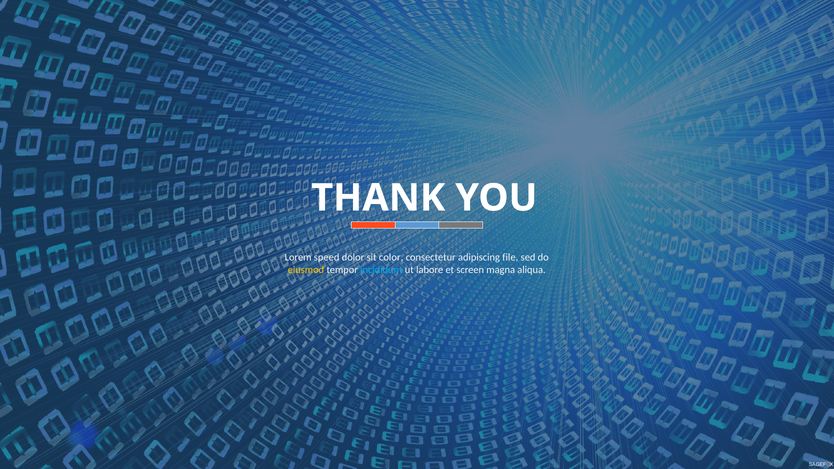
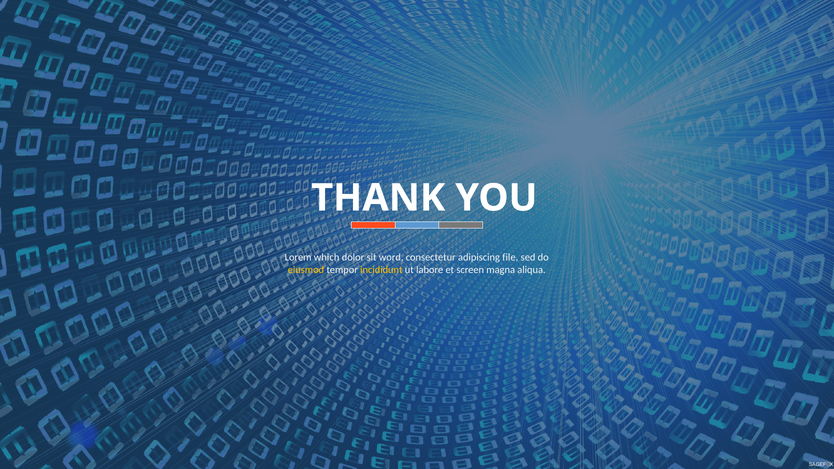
speed: speed -> which
color: color -> word
incididunt colour: light blue -> yellow
